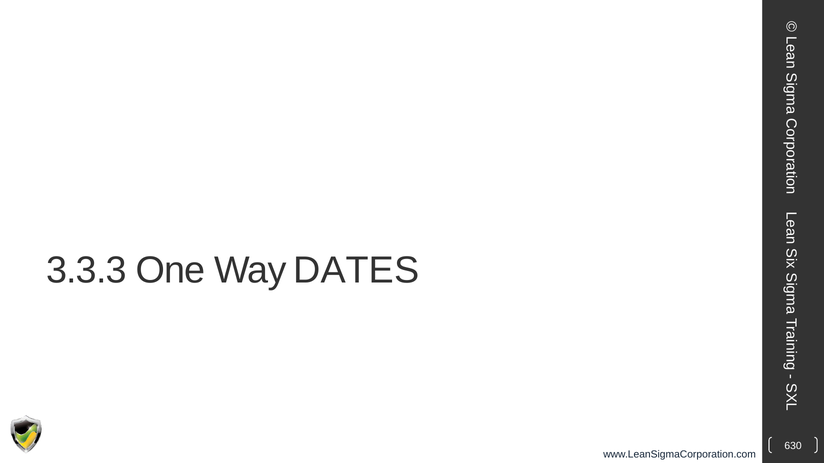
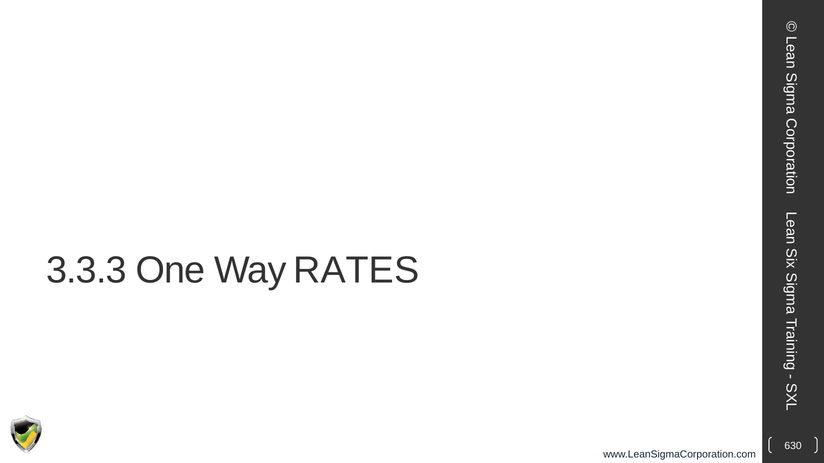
DATES: DATES -> RATES
